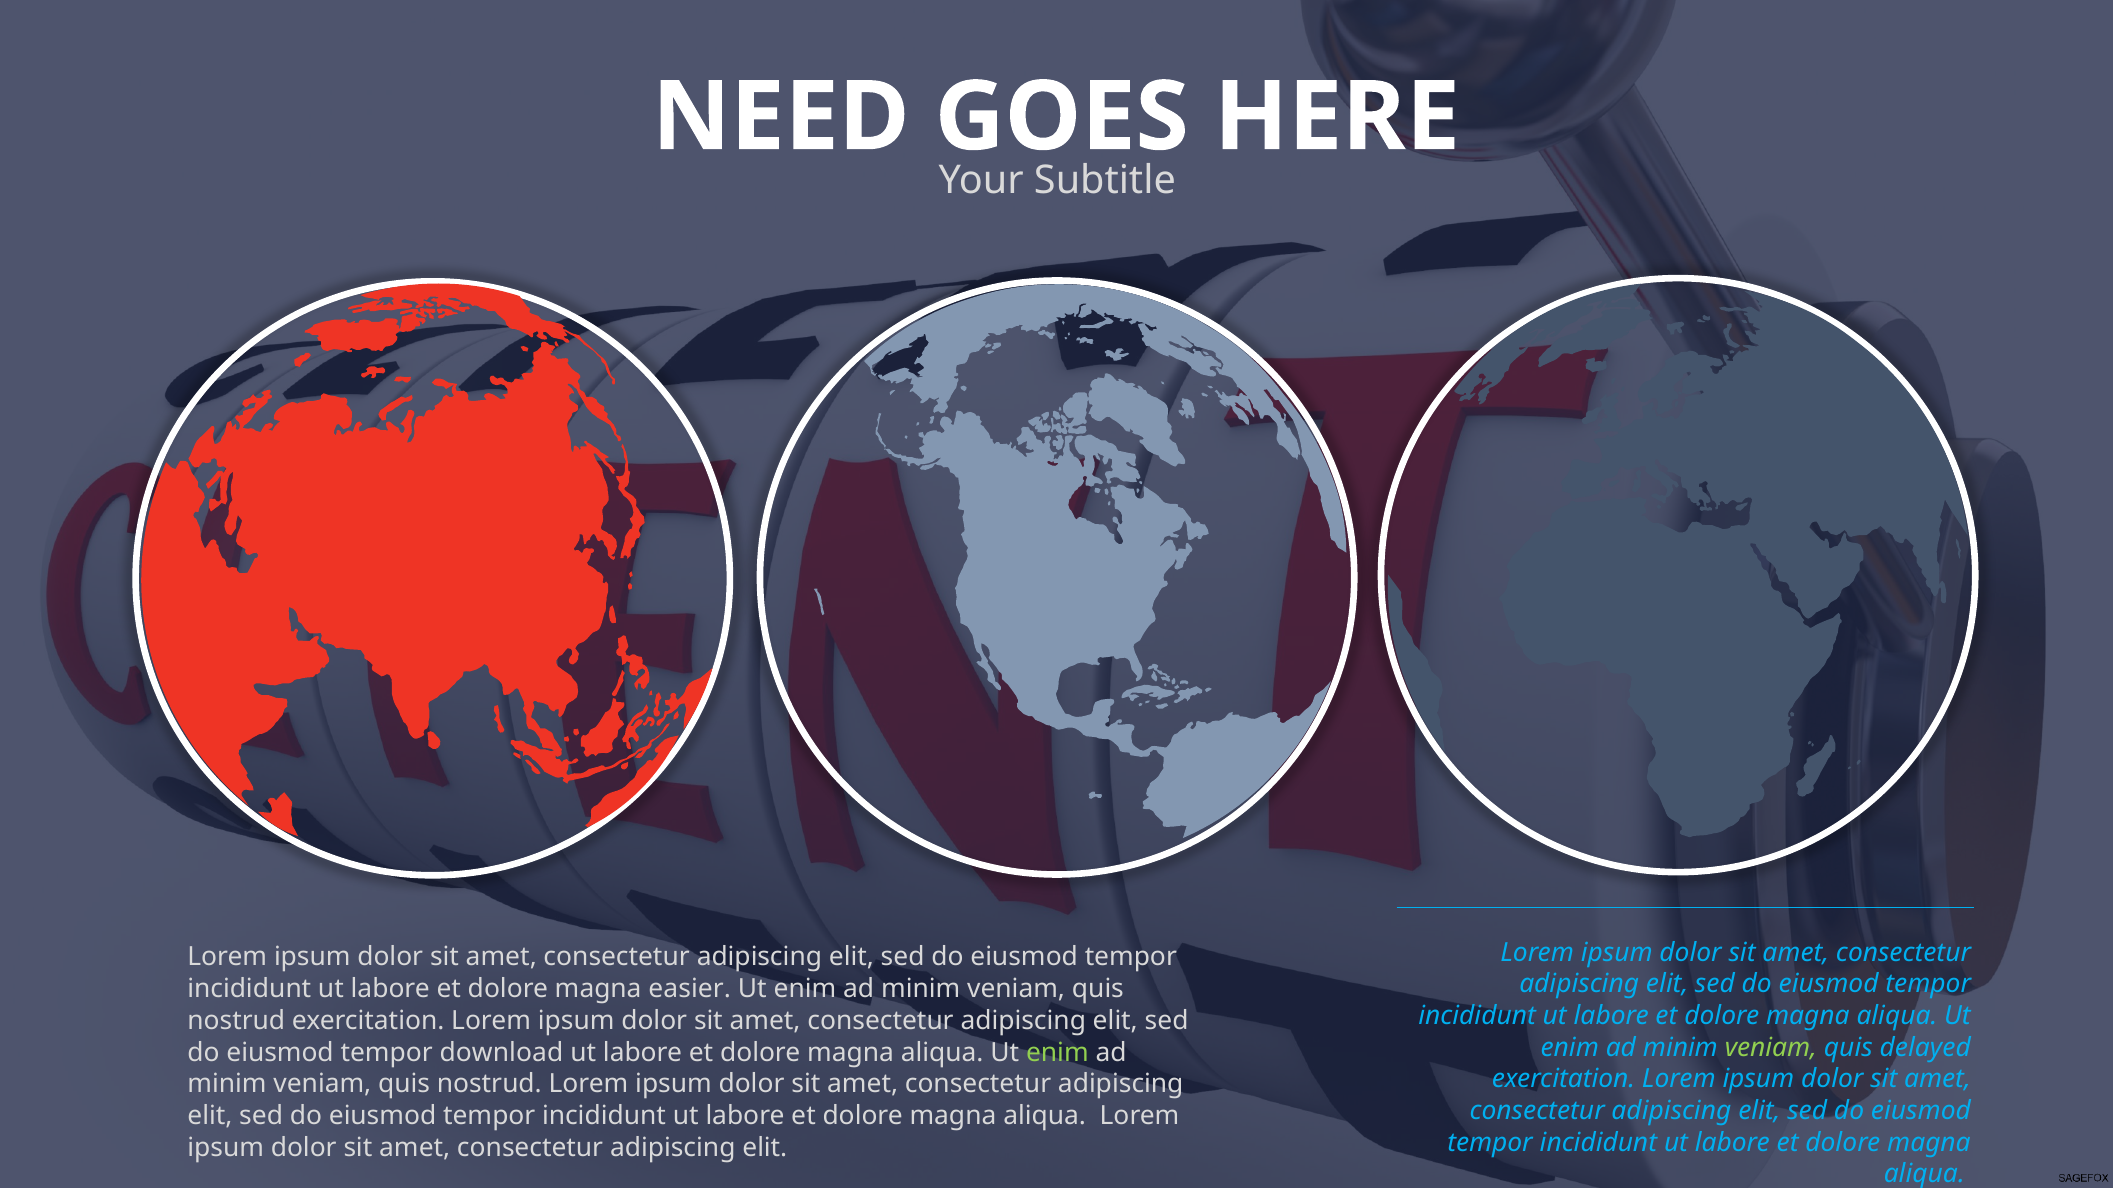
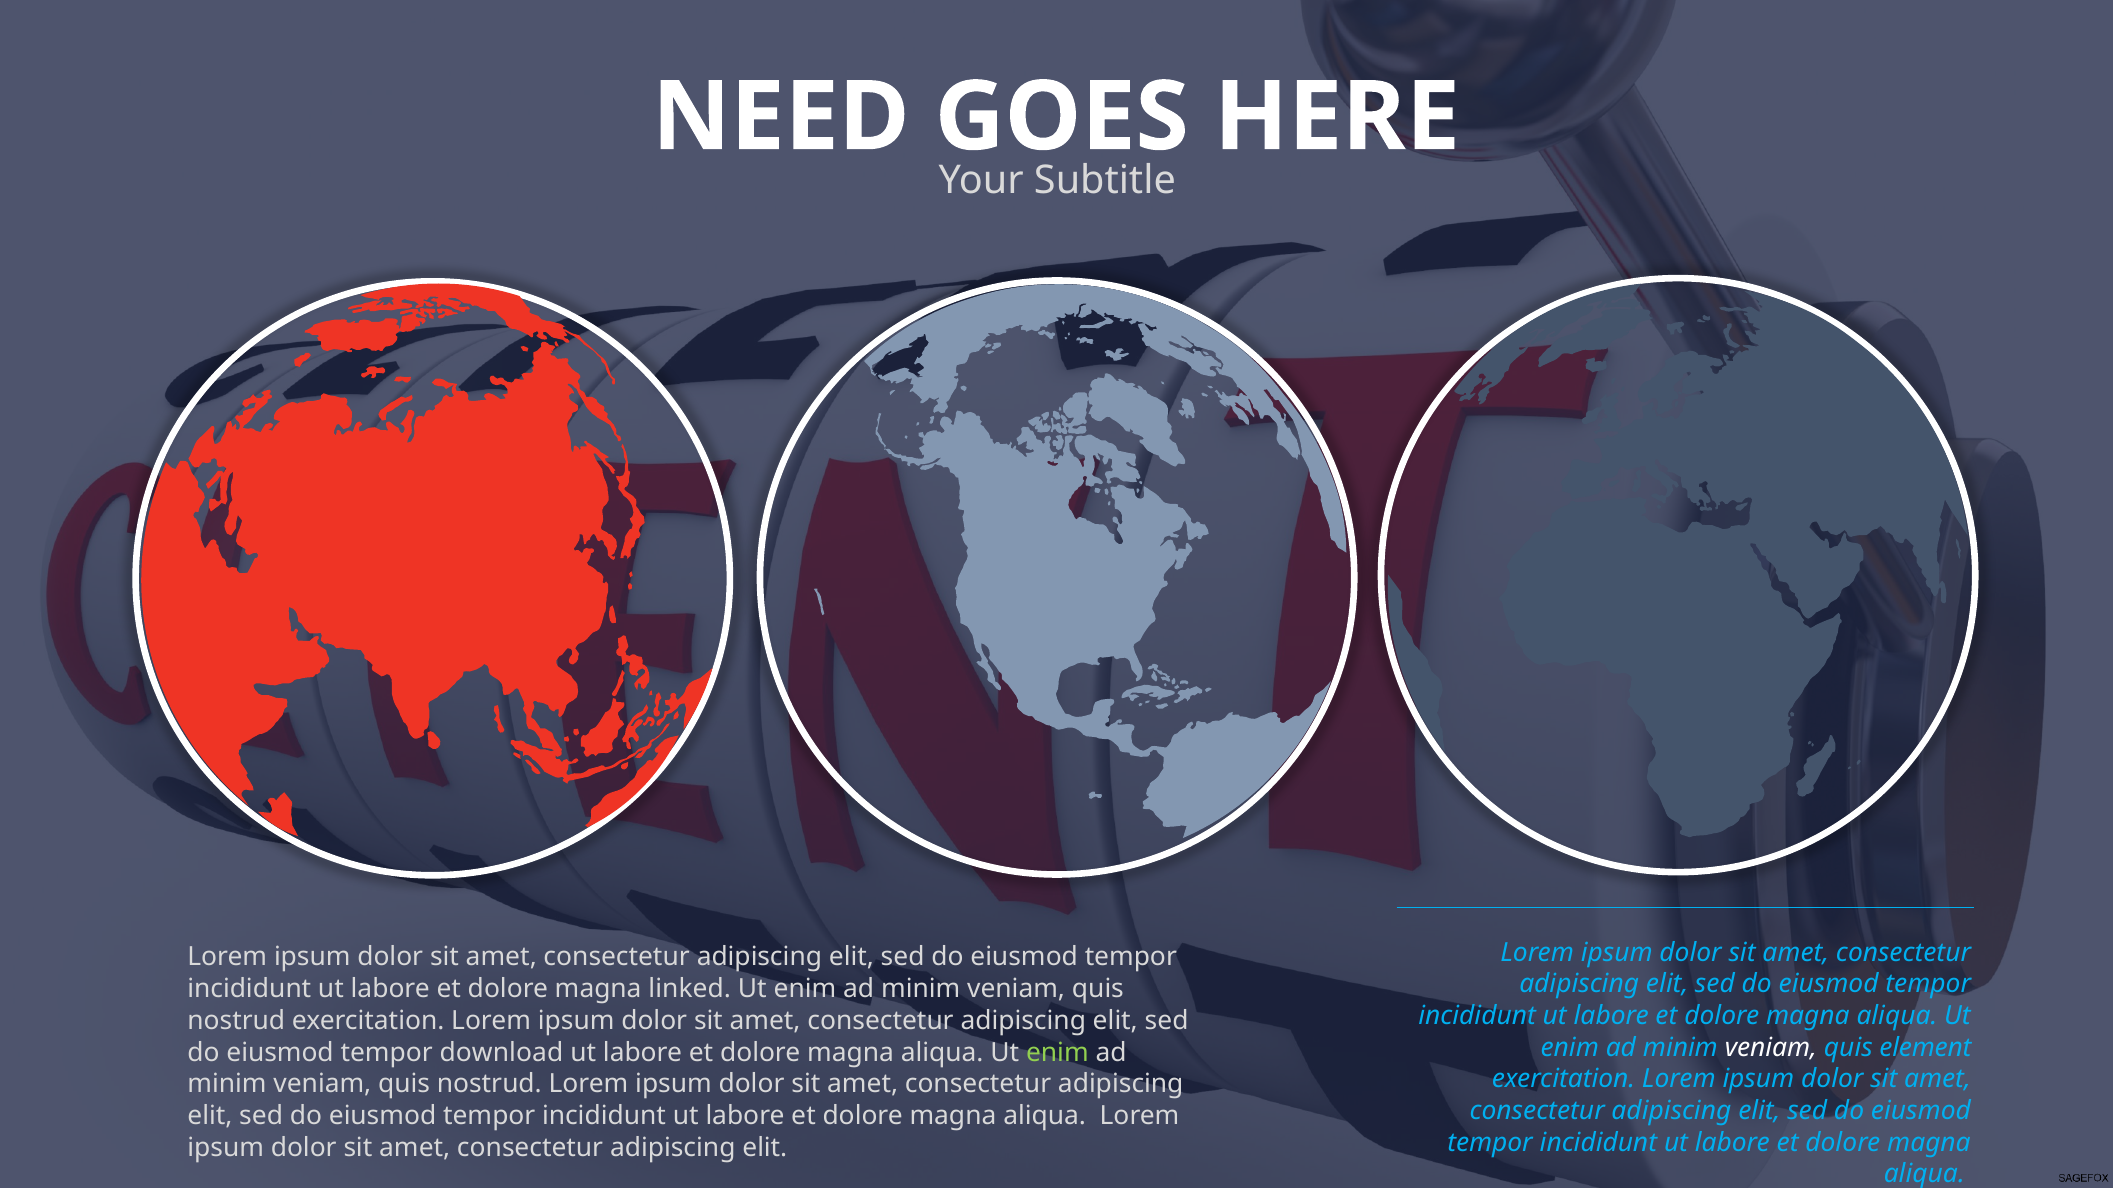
easier: easier -> linked
veniam at (1771, 1048) colour: light green -> white
delayed: delayed -> element
